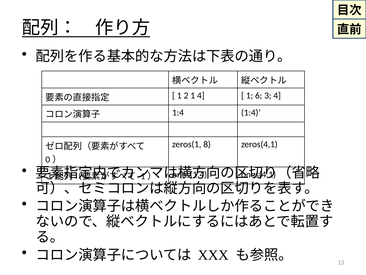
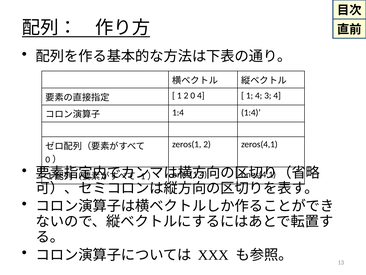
2 1: 1 -> 0
1 6: 6 -> 4
zeros(1 8: 8 -> 2
